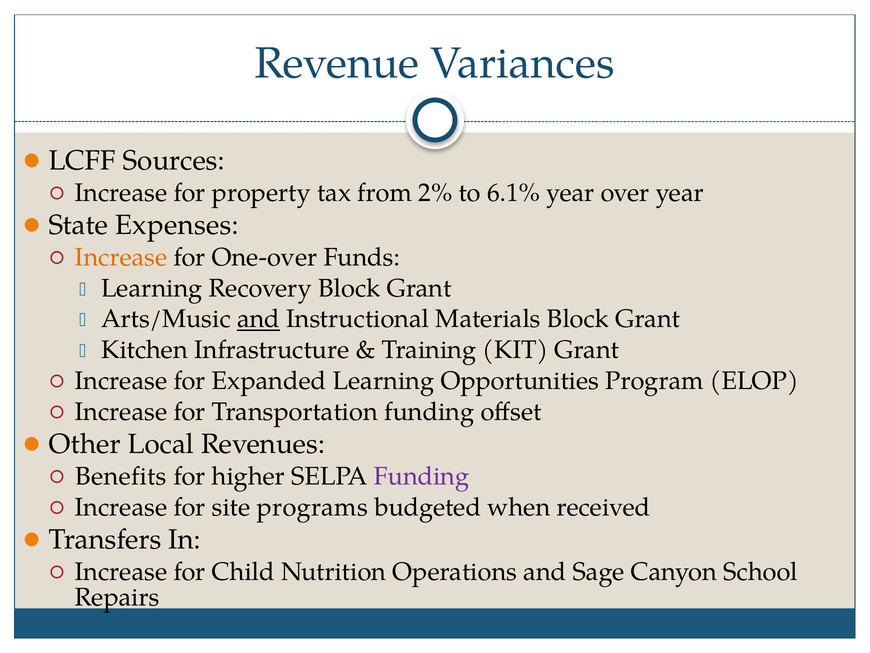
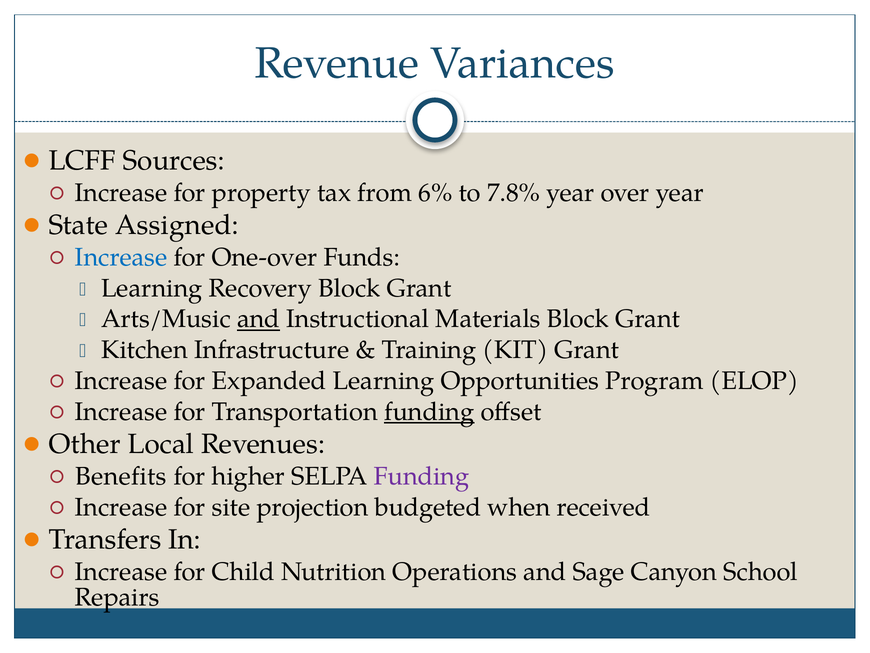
2%: 2% -> 6%
6.1%: 6.1% -> 7.8%
Expenses: Expenses -> Assigned
Increase at (121, 257) colour: orange -> blue
funding at (429, 411) underline: none -> present
programs: programs -> projection
